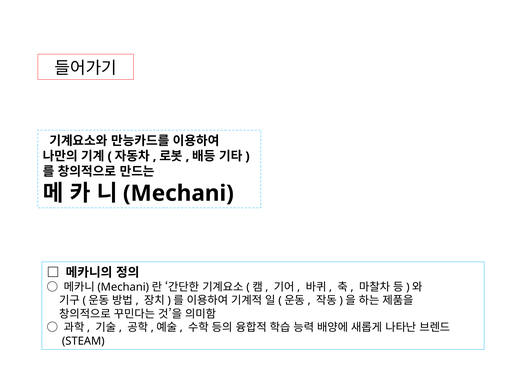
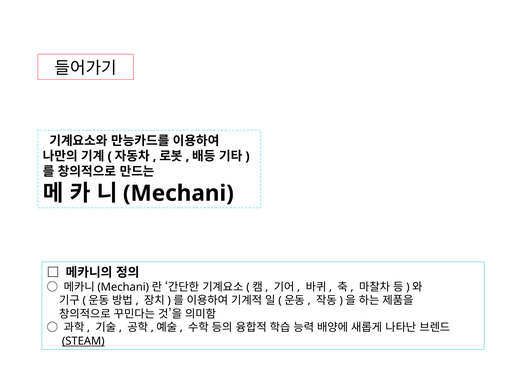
STEAM underline: none -> present
